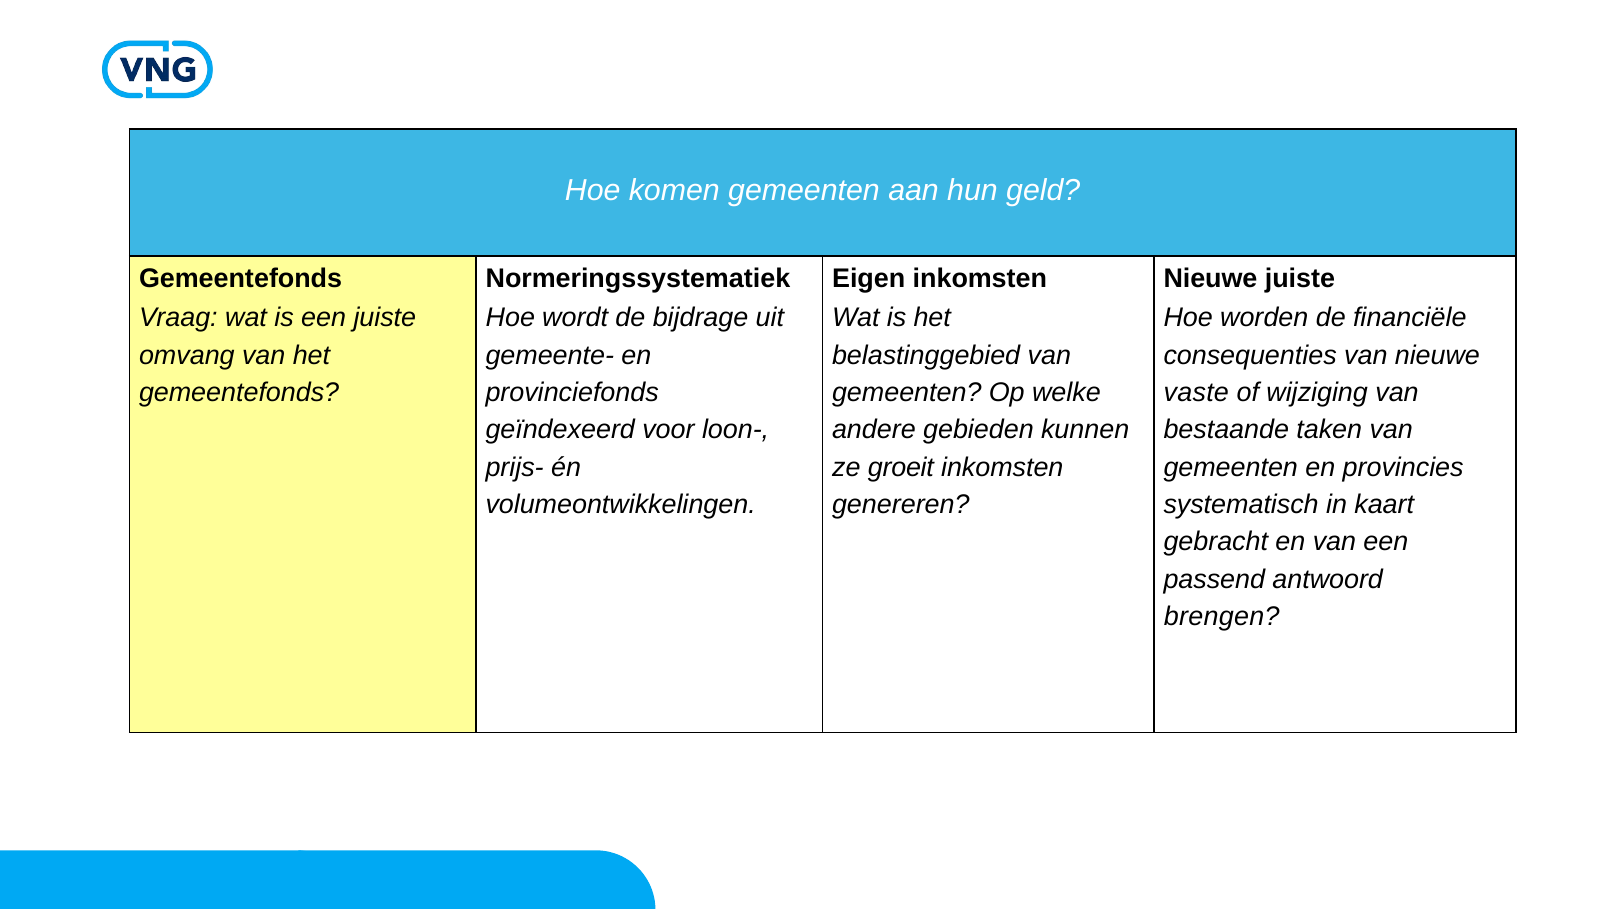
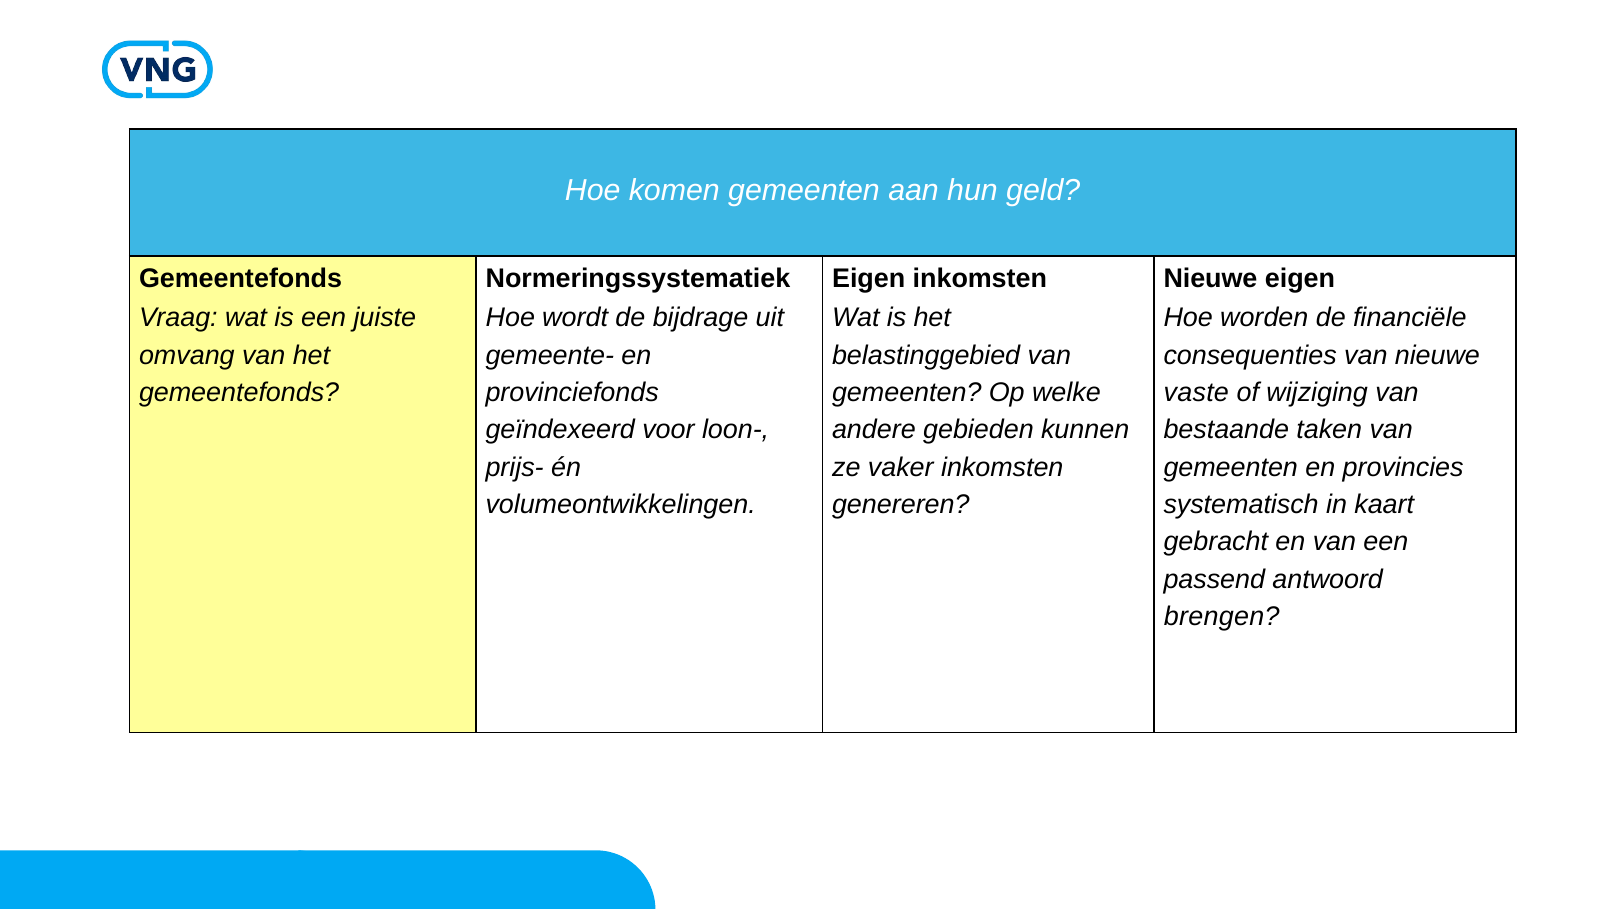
Nieuwe juiste: juiste -> eigen
groeit: groeit -> vaker
